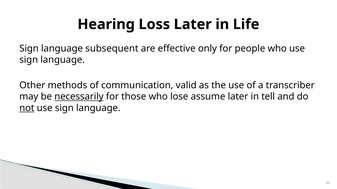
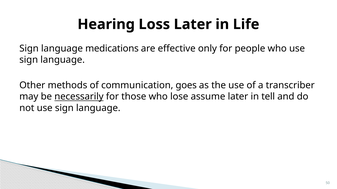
subsequent: subsequent -> medications
valid: valid -> goes
not underline: present -> none
